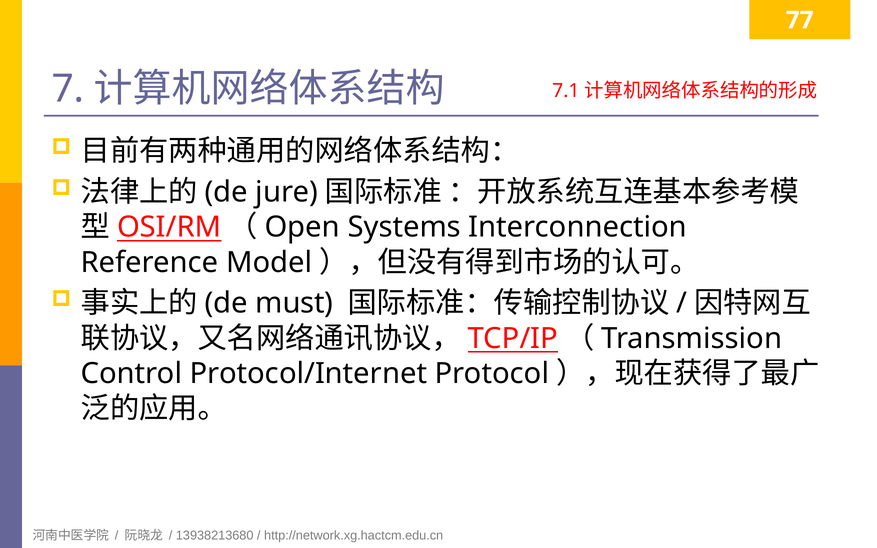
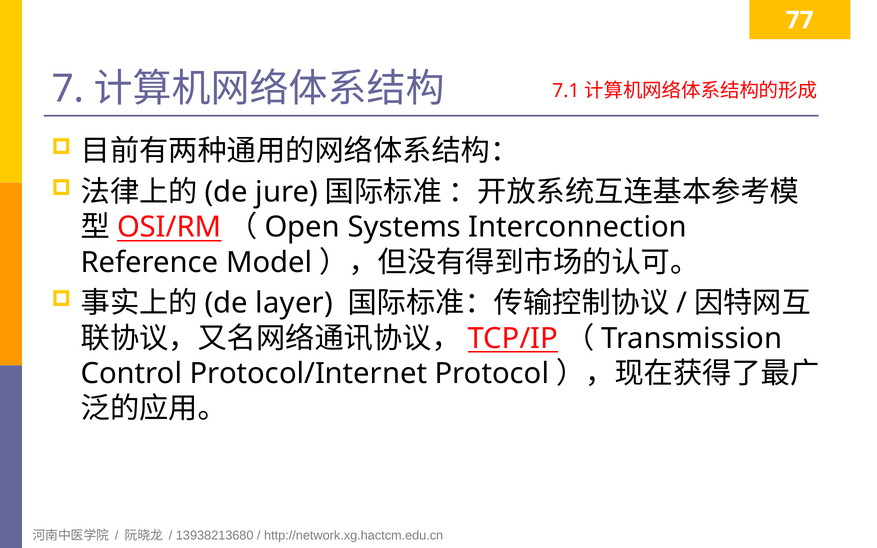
must: must -> layer
